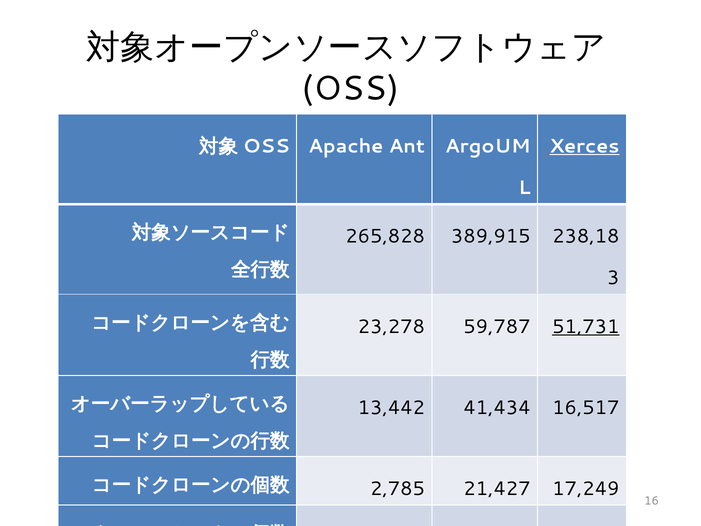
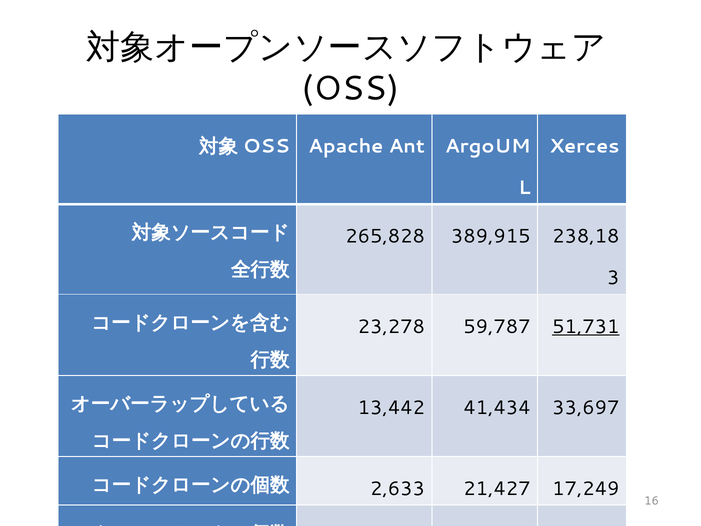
Xerces underline: present -> none
16,517: 16,517 -> 33,697
2,785: 2,785 -> 2,633
